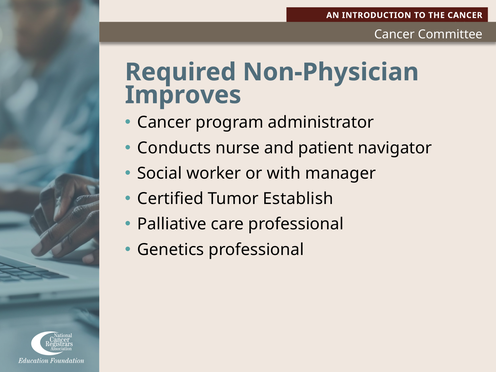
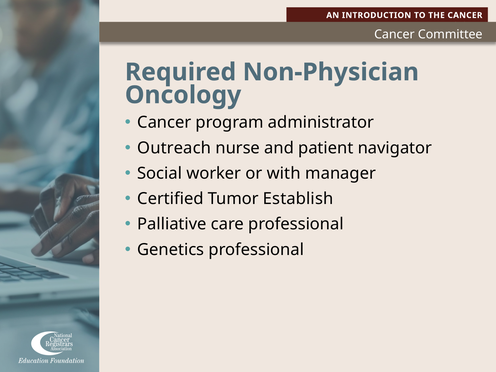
Improves: Improves -> Oncology
Conducts: Conducts -> Outreach
